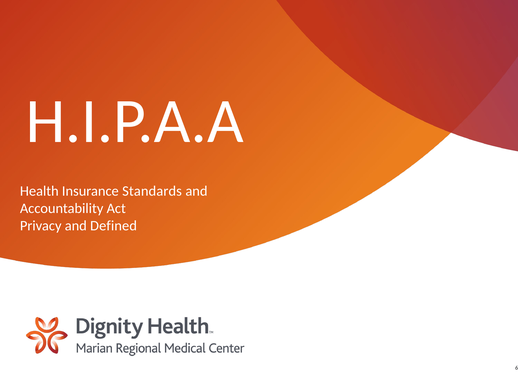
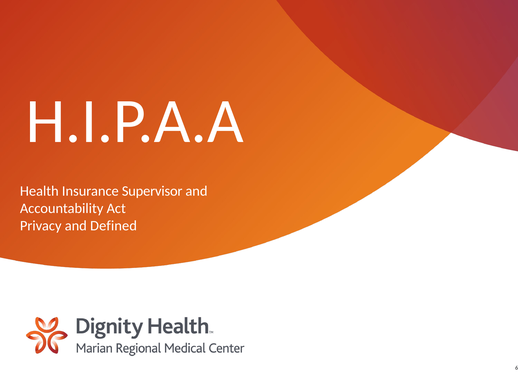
Standards: Standards -> Supervisor
